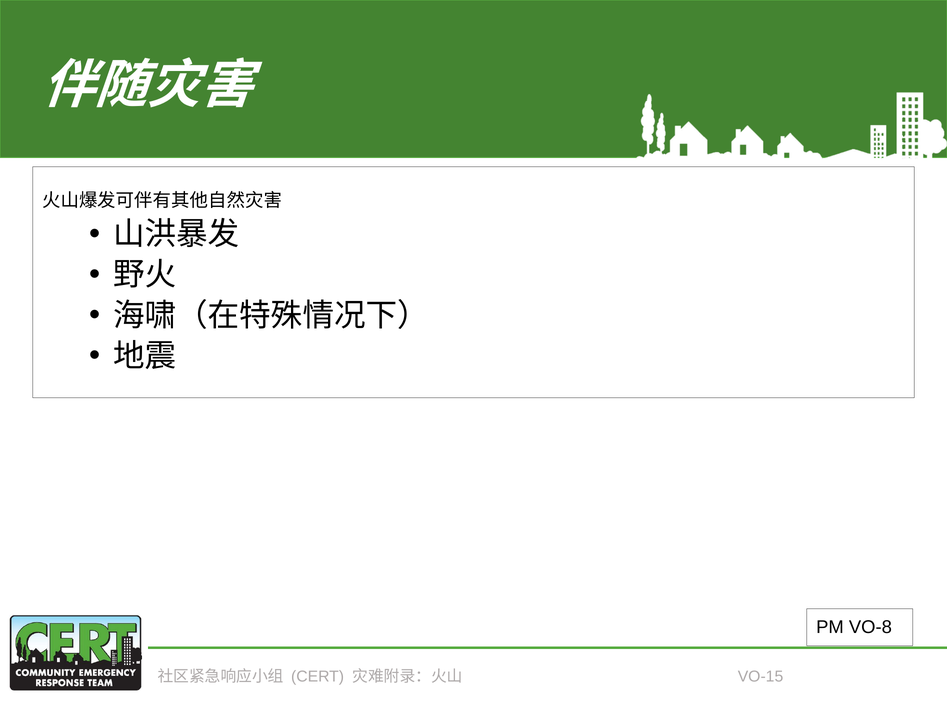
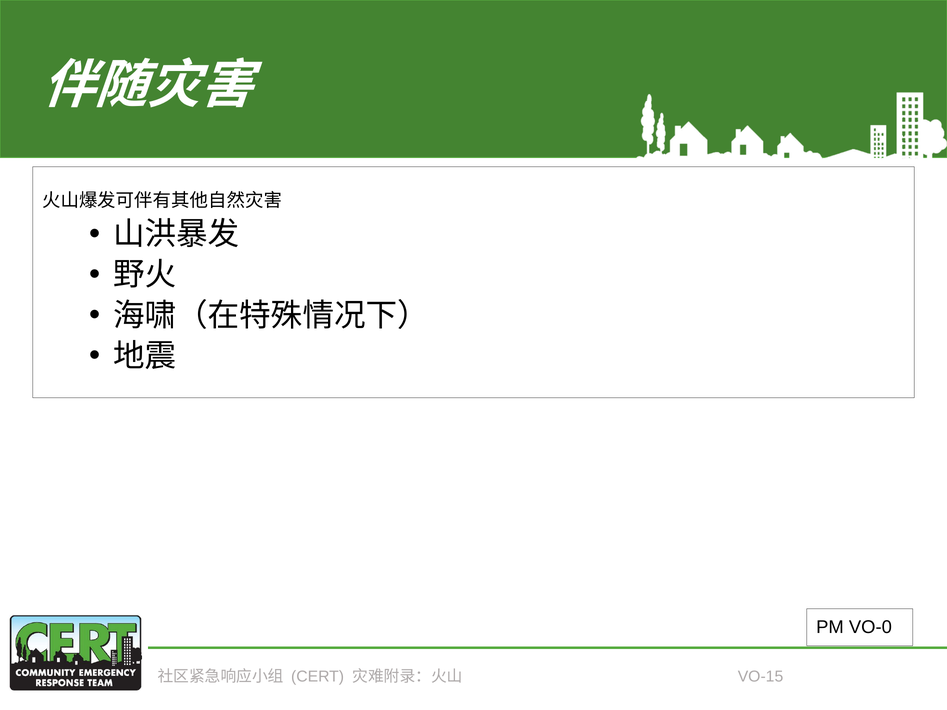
VO-8: VO-8 -> VO-0
